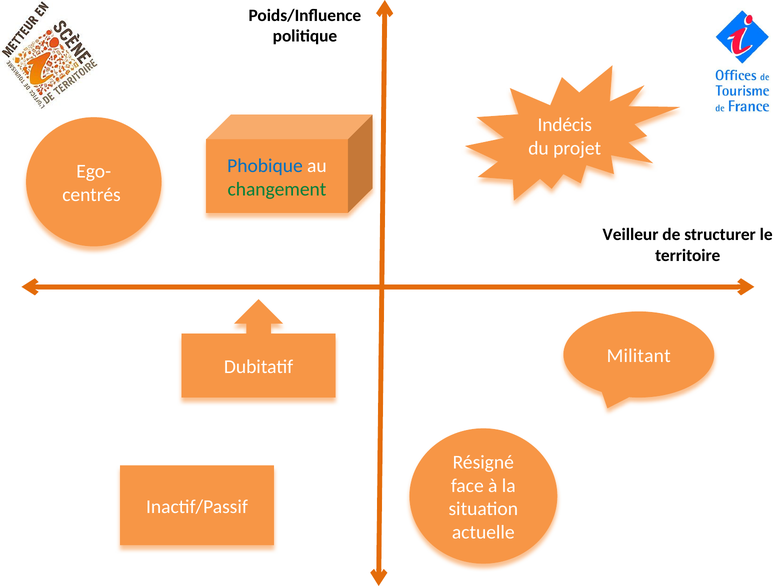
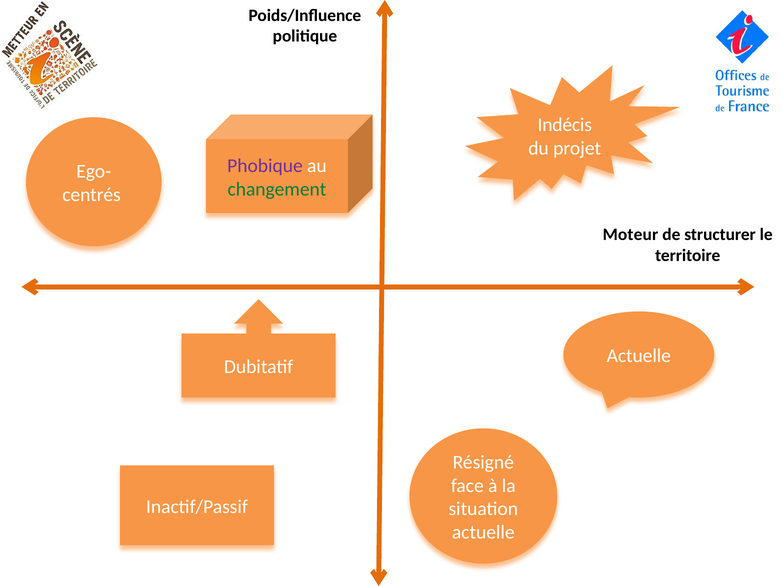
Phobique colour: blue -> purple
Veilleur: Veilleur -> Moteur
Militant at (639, 356): Militant -> Actuelle
